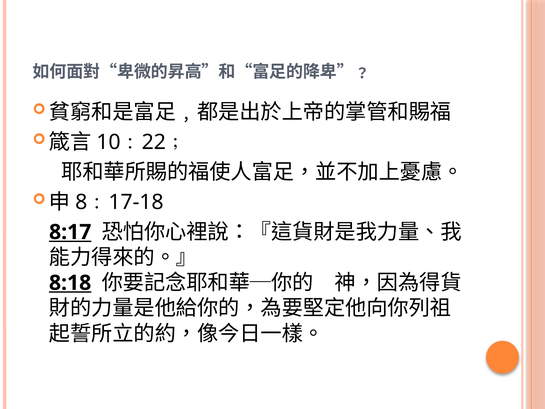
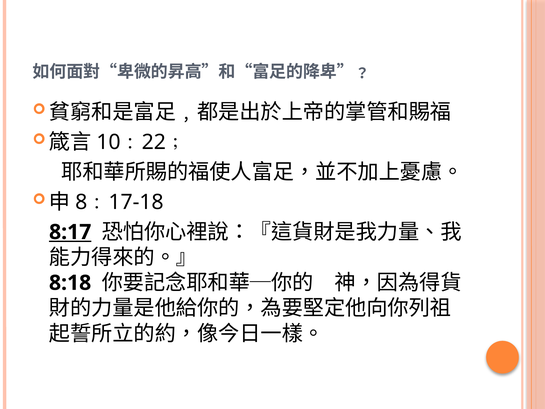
8:18 underline: present -> none
